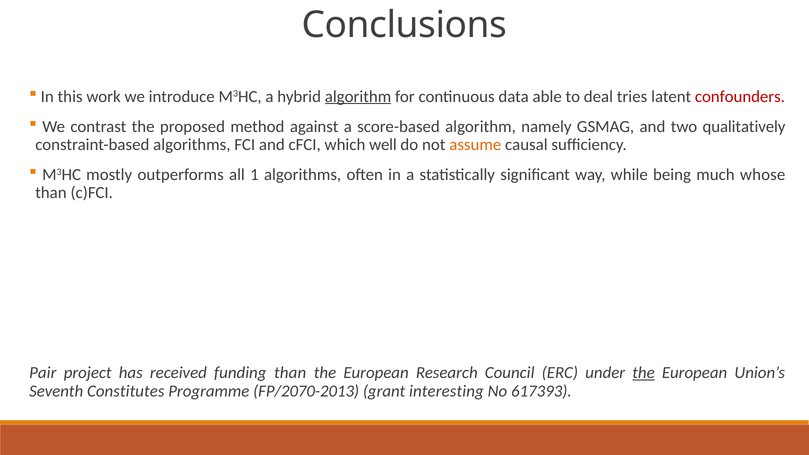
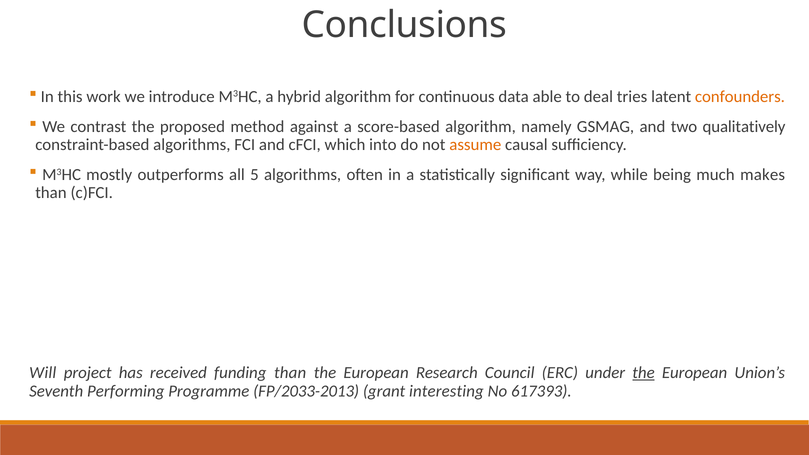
algorithm at (358, 96) underline: present -> none
confounders colour: red -> orange
well: well -> into
1: 1 -> 5
whose: whose -> makes
Pair: Pair -> Will
Constitutes: Constitutes -> Performing
FP/2070-2013: FP/2070-2013 -> FP/2033-2013
